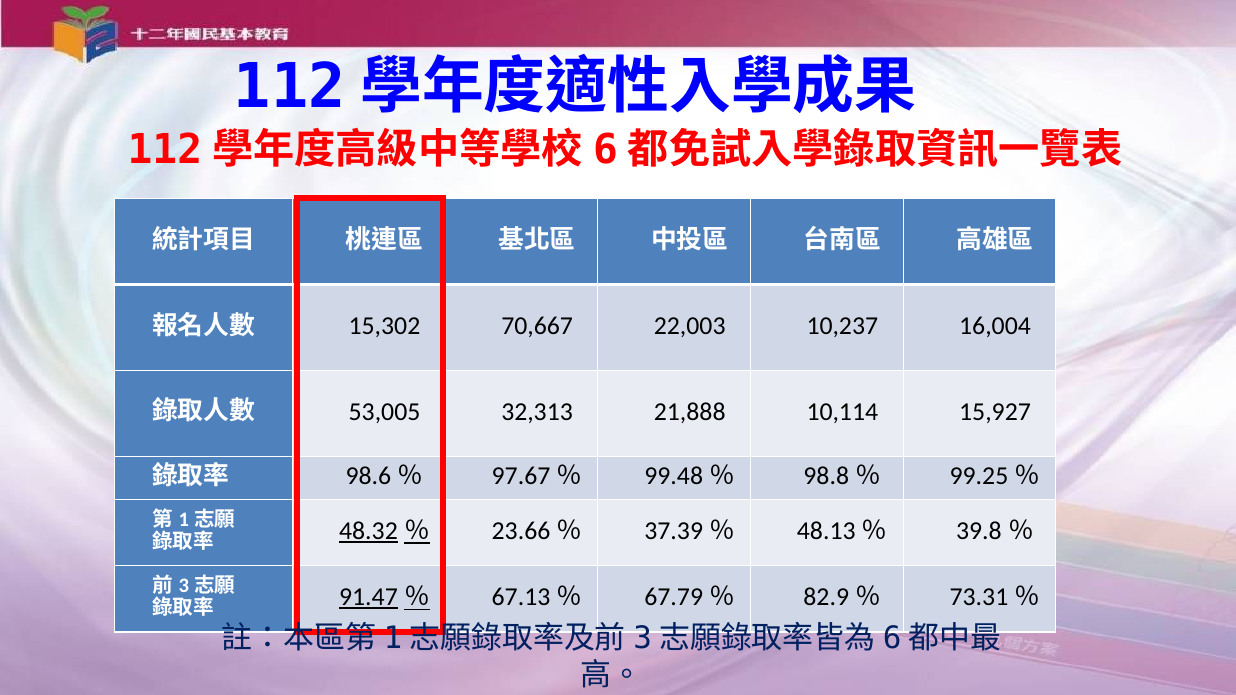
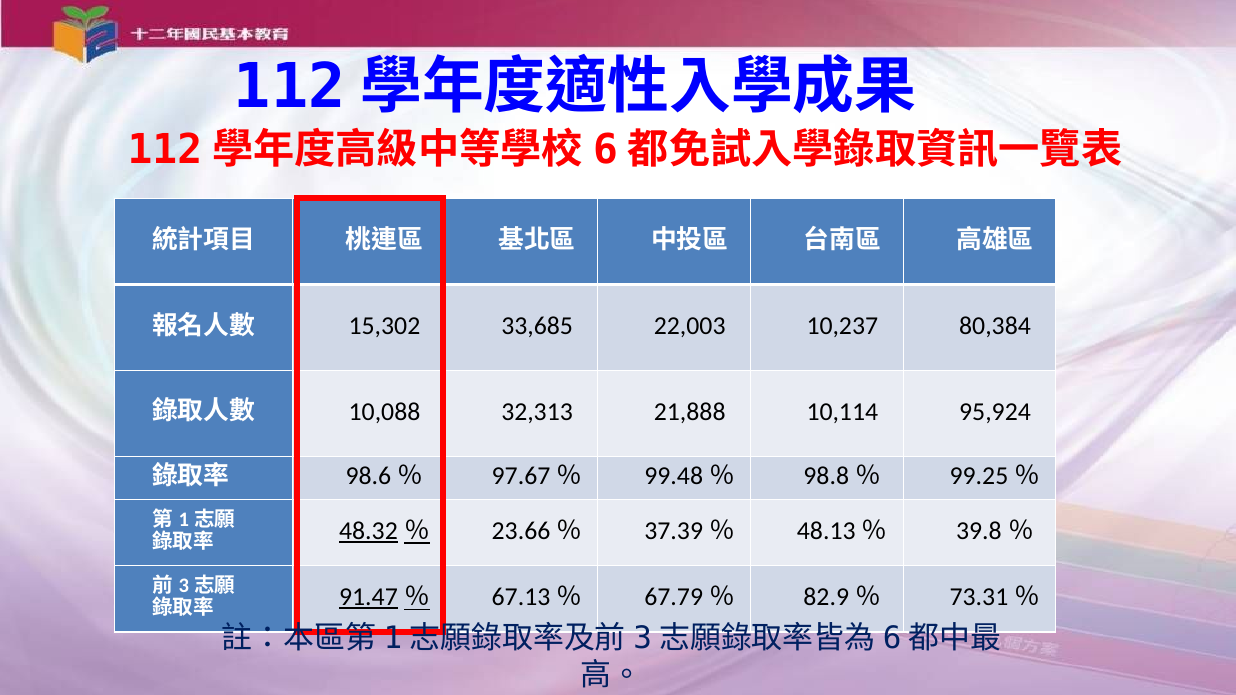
70,667: 70,667 -> 33,685
16,004: 16,004 -> 80,384
53,005: 53,005 -> 10,088
15,927: 15,927 -> 95,924
